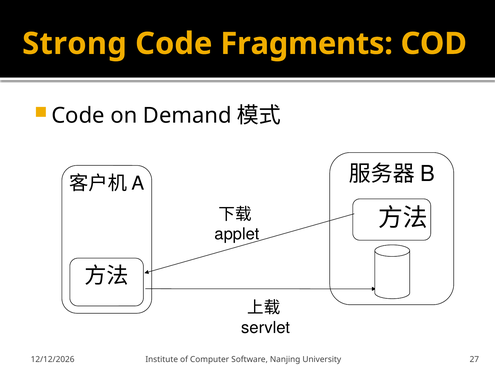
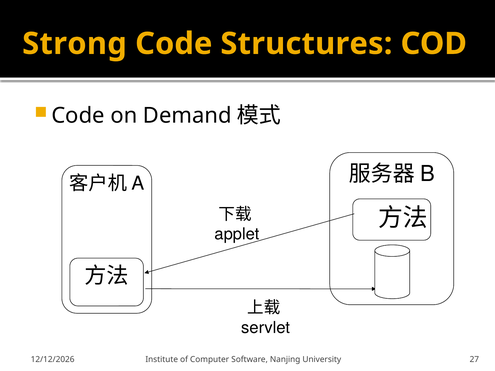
Fragments: Fragments -> Structures
